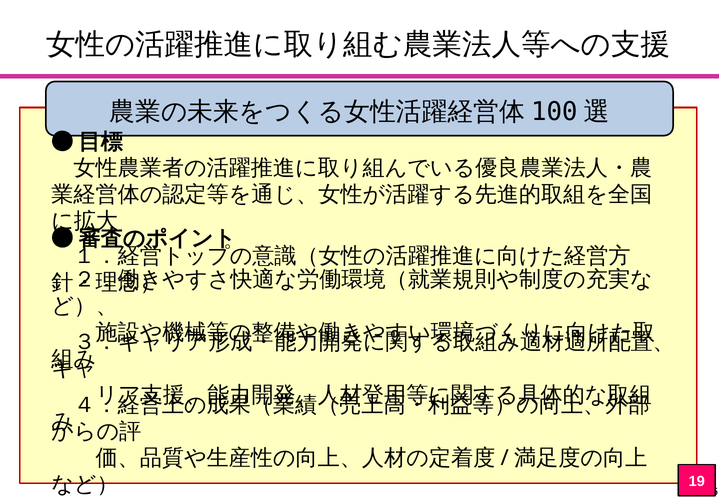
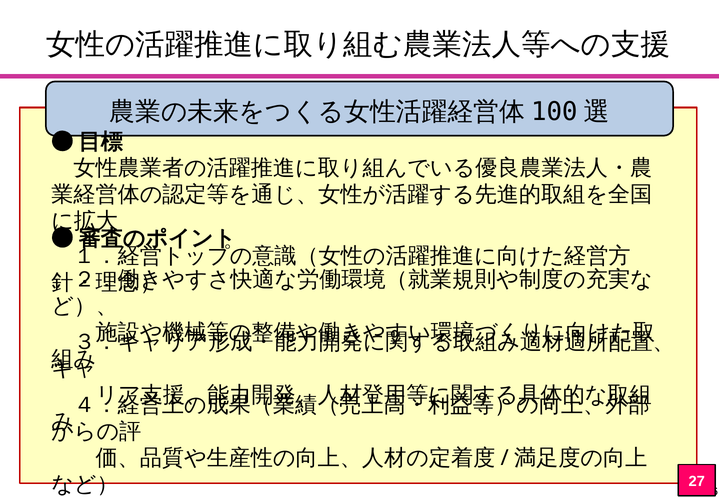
19: 19 -> 27
